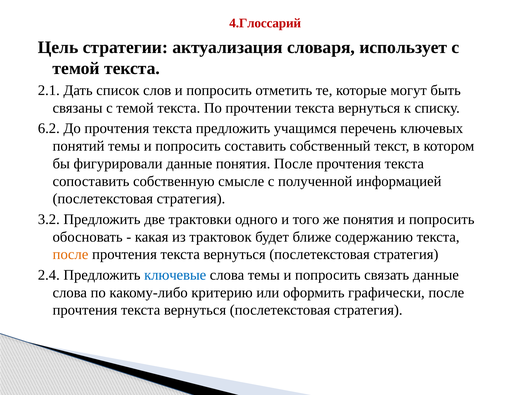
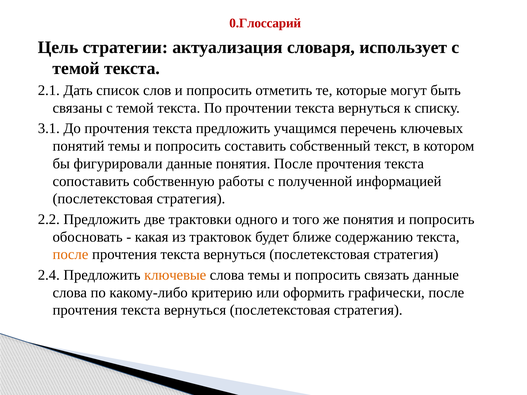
4.Глоссарий: 4.Глоссарий -> 0.Глоссарий
6.2: 6.2 -> 3.1
смысле: смысле -> работы
3.2: 3.2 -> 2.2
ключевые colour: blue -> orange
